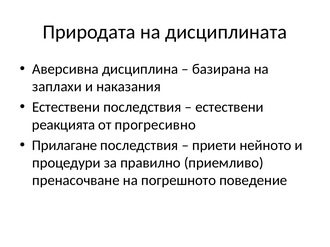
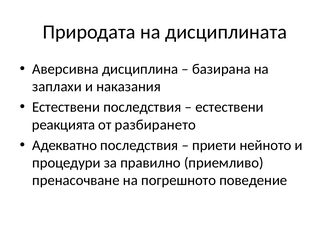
прогресивно: прогресивно -> разбирането
Прилагане: Прилагане -> Адекватно
